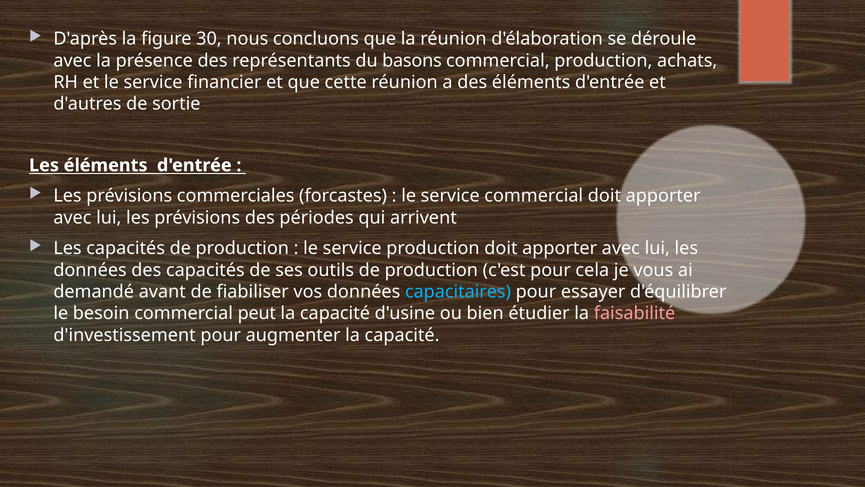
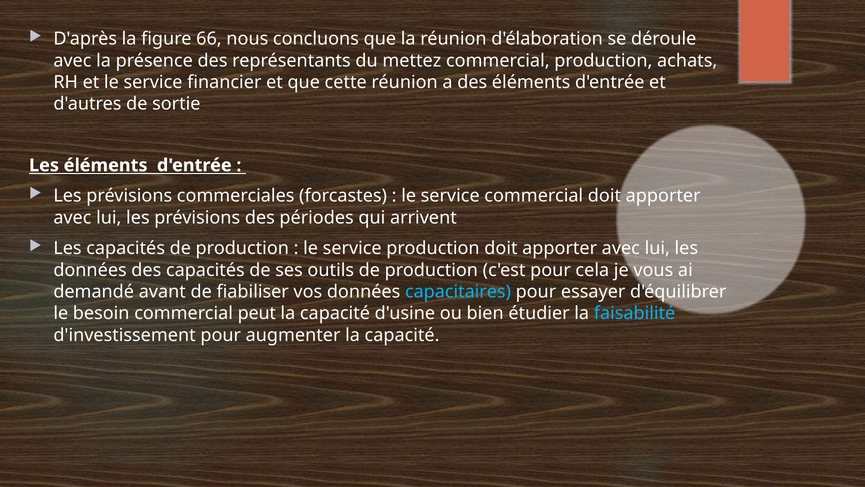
30: 30 -> 66
basons: basons -> mettez
faisabilité colour: pink -> light blue
